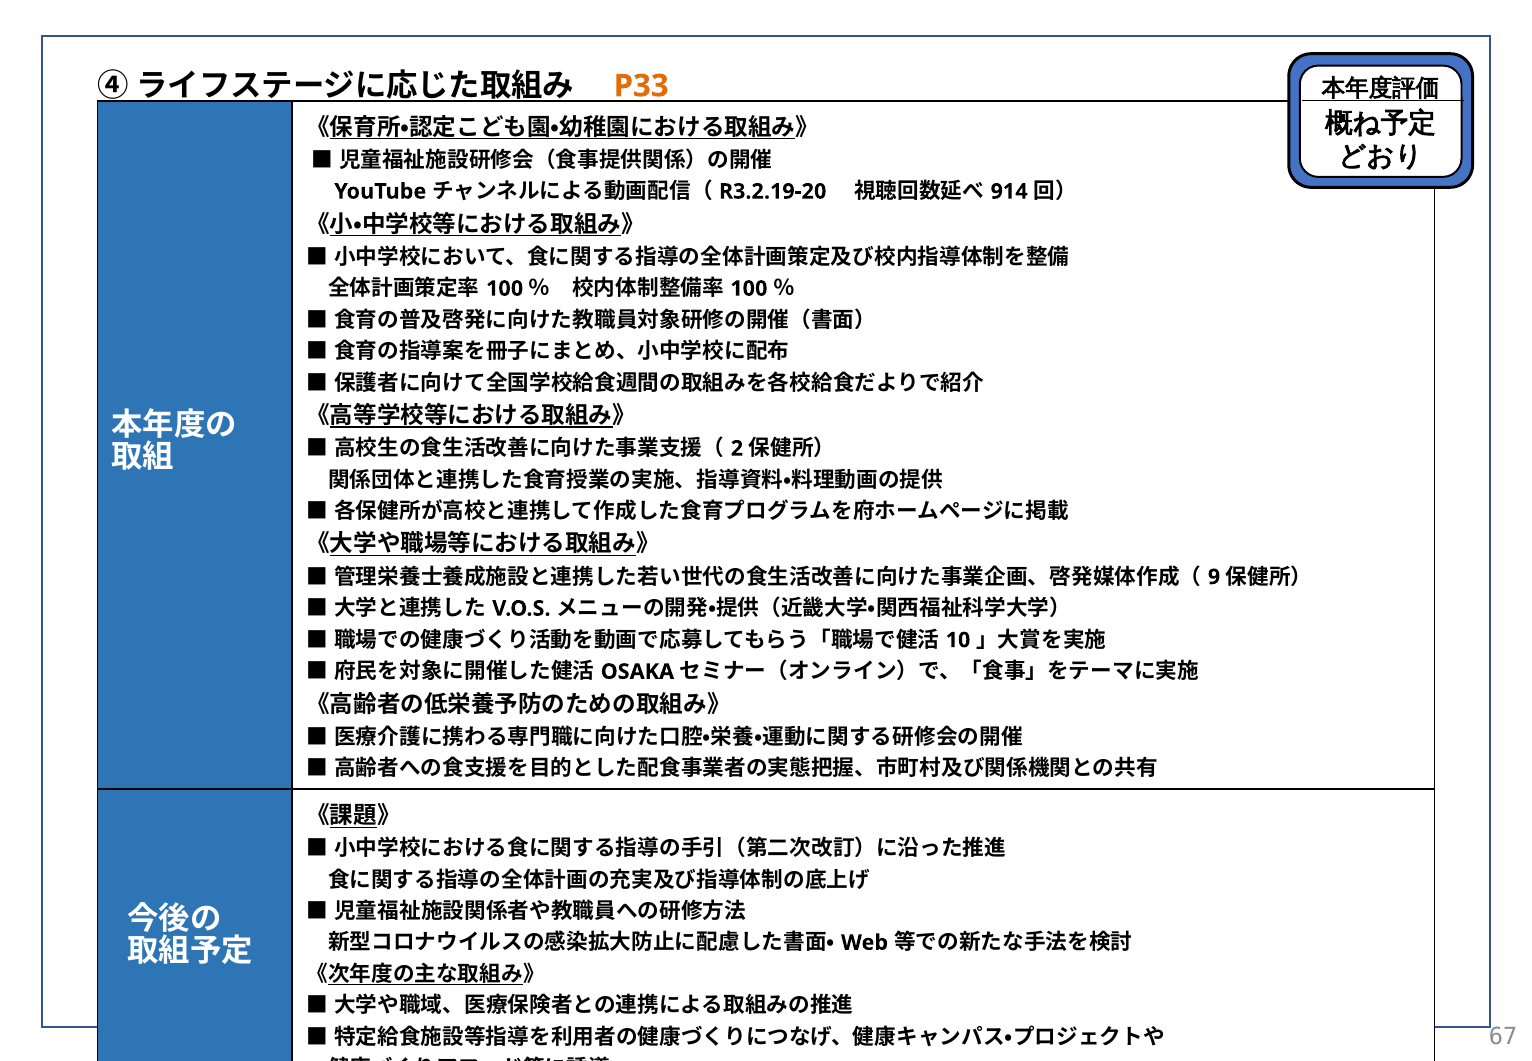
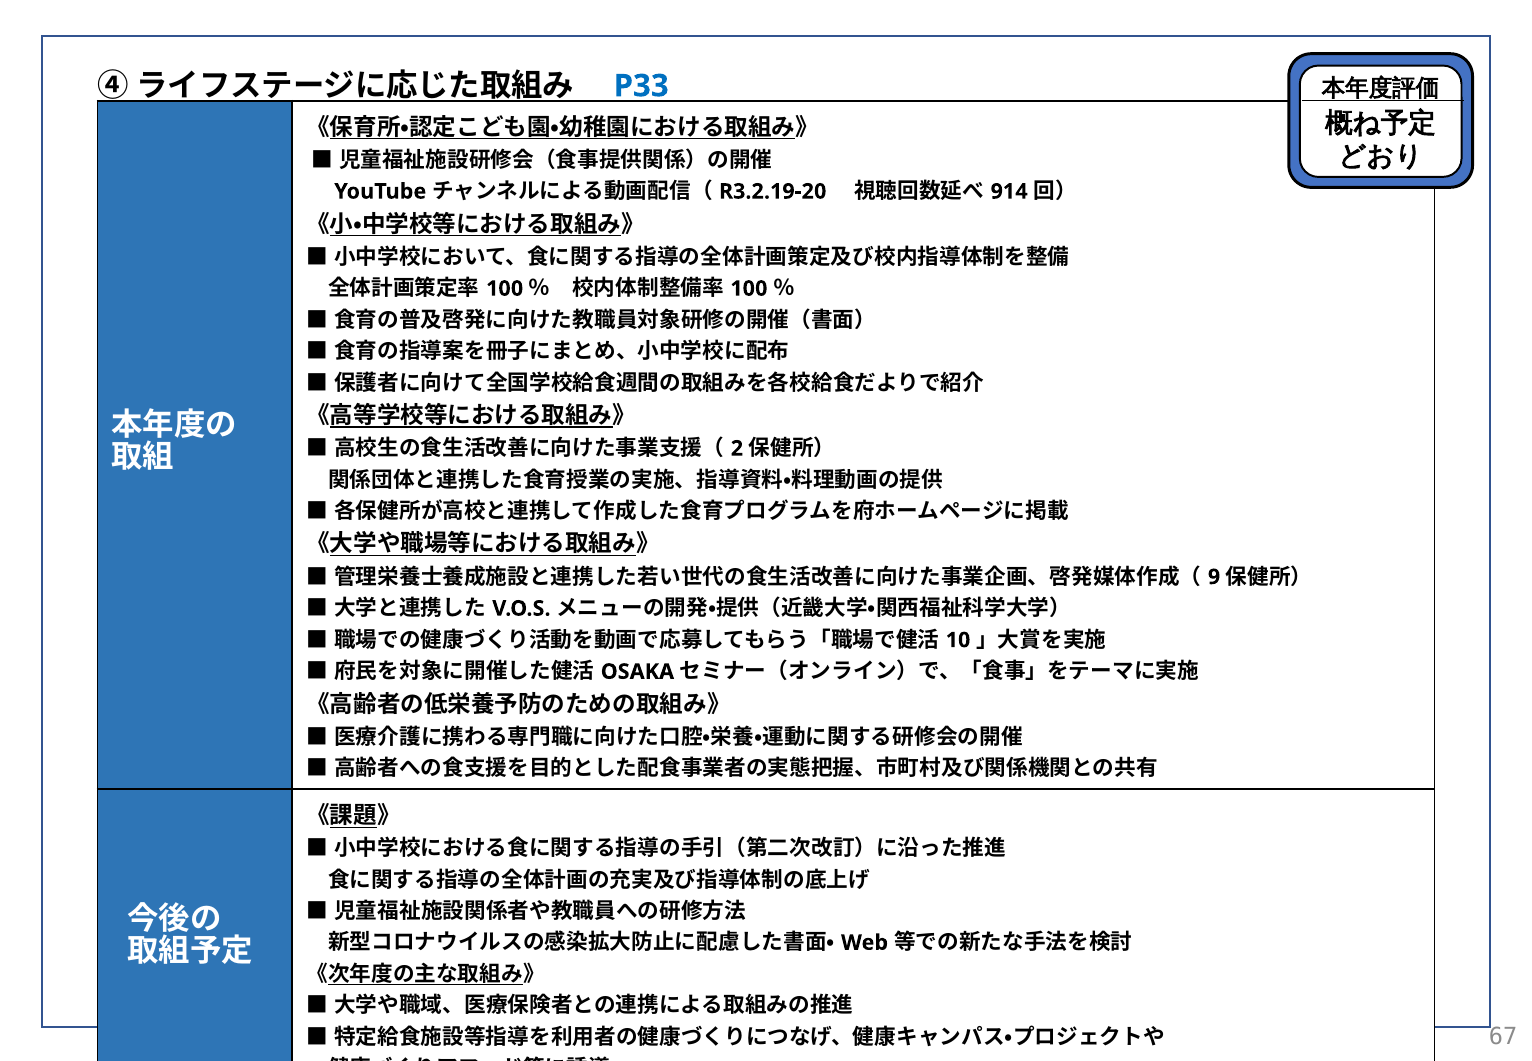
P33 colour: orange -> blue
